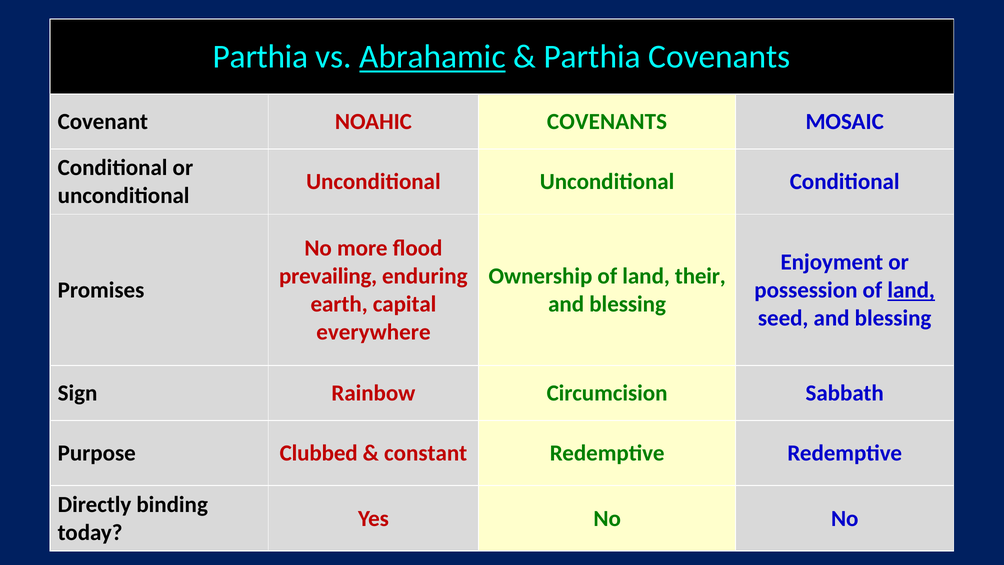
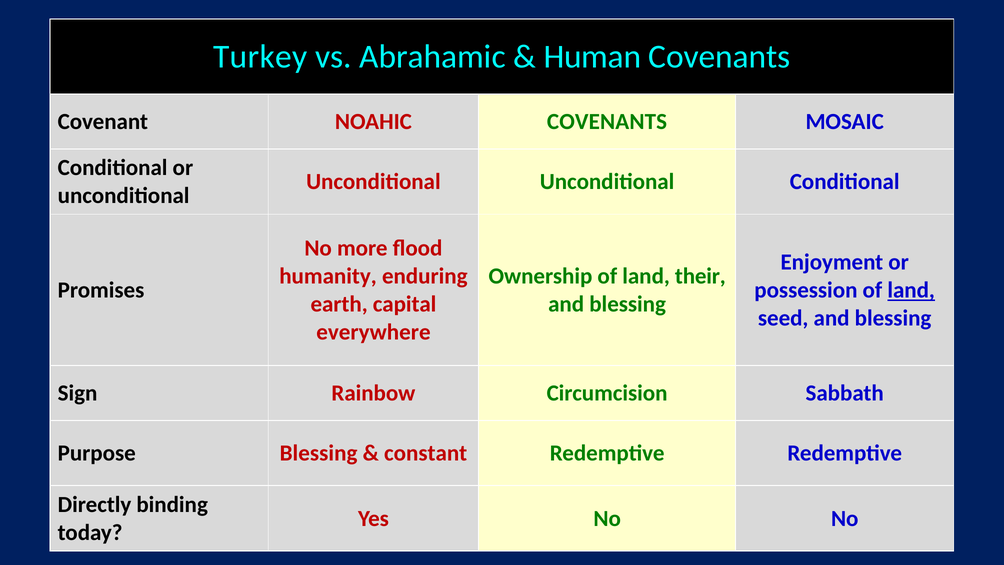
Parthia at (261, 57): Parthia -> Turkey
Abrahamic underline: present -> none
Parthia at (592, 57): Parthia -> Human
prevailing: prevailing -> humanity
Purpose Clubbed: Clubbed -> Blessing
